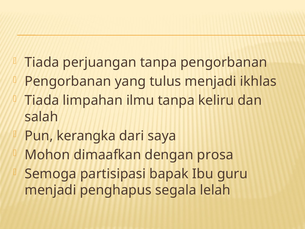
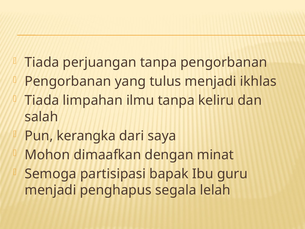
prosa: prosa -> minat
